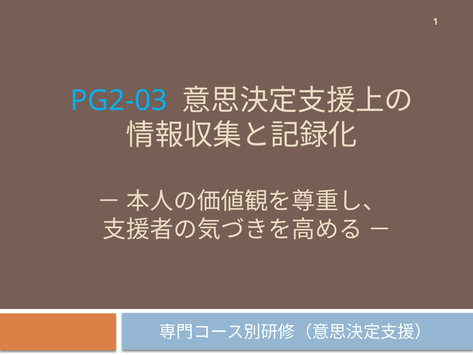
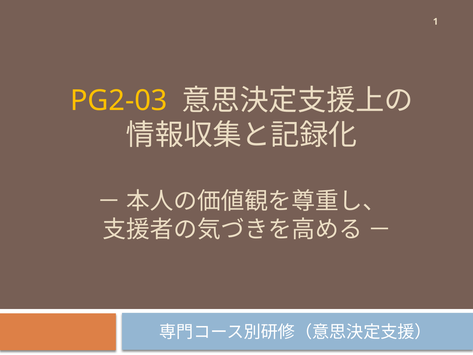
PG2-03 colour: light blue -> yellow
